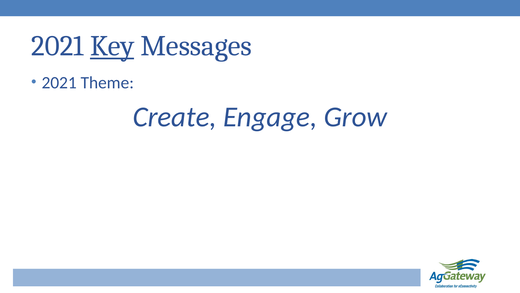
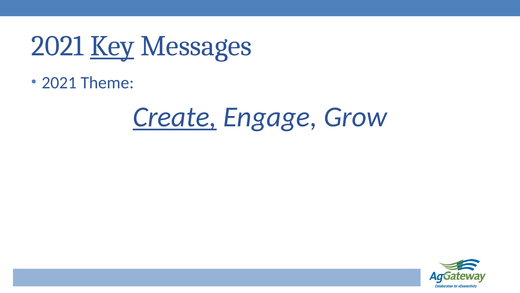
Create underline: none -> present
